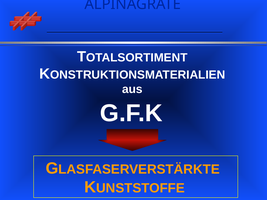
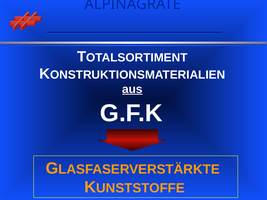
aus underline: none -> present
